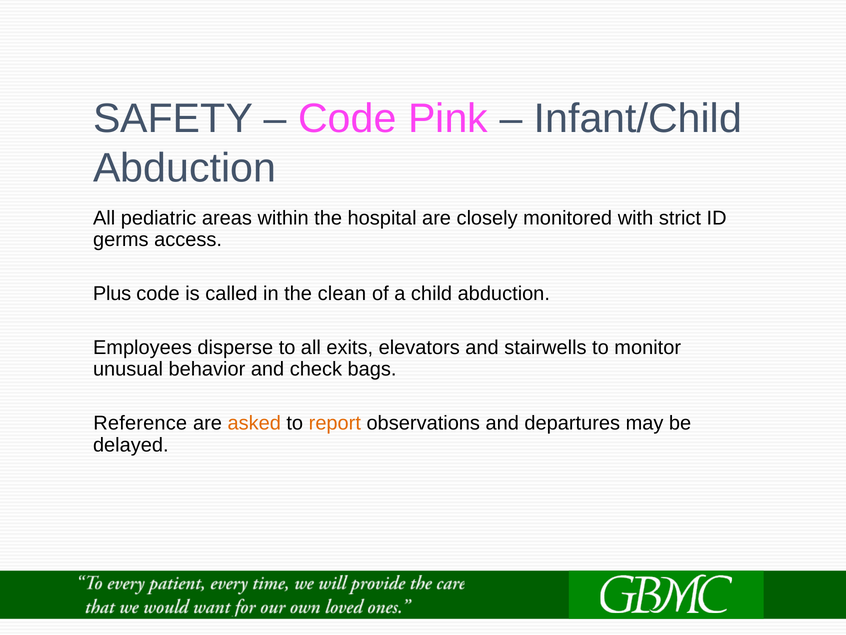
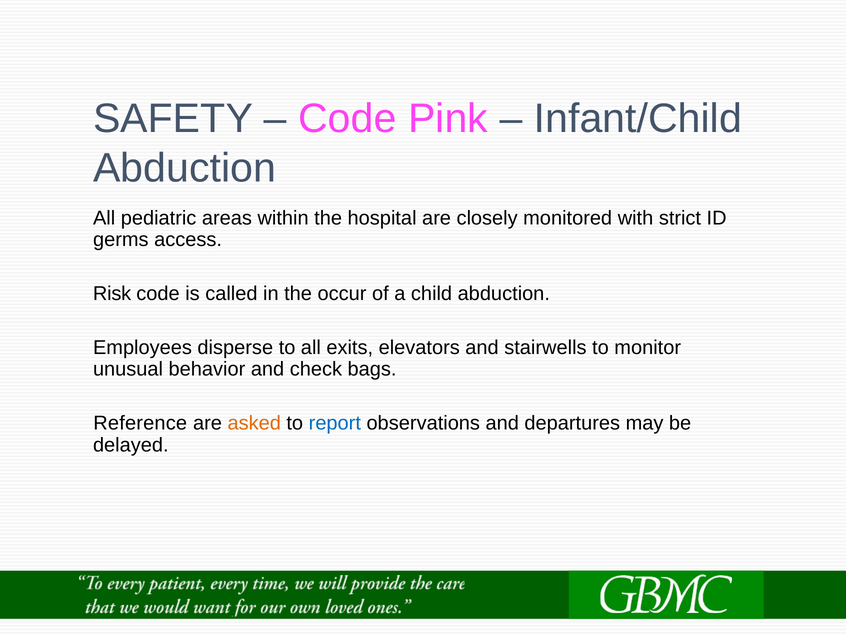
Plus: Plus -> Risk
clean: clean -> occur
report colour: orange -> blue
